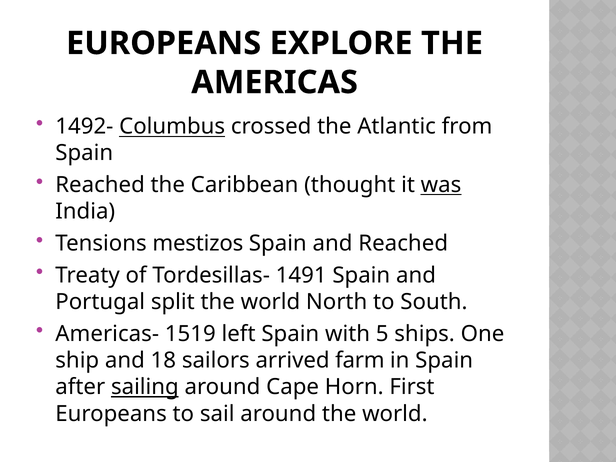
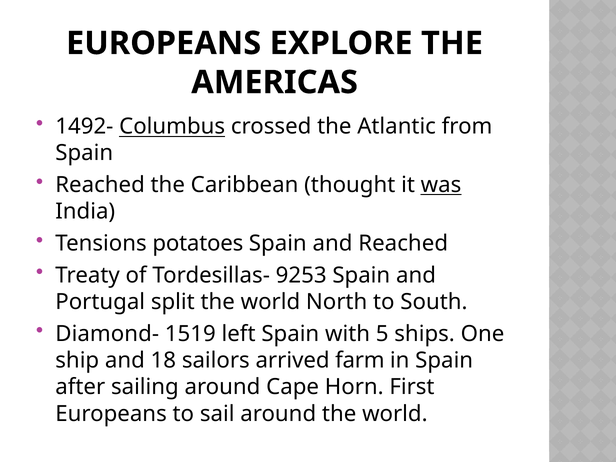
mestizos: mestizos -> potatoes
1491: 1491 -> 9253
Americas-: Americas- -> Diamond-
sailing underline: present -> none
